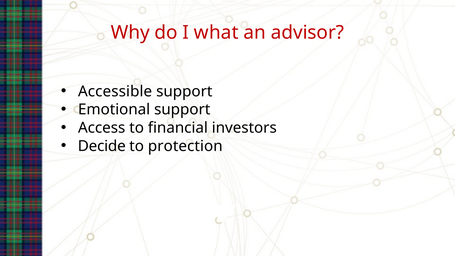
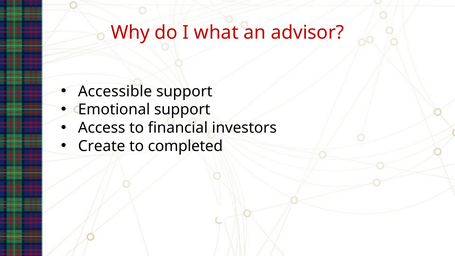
Decide: Decide -> Create
protection: protection -> completed
